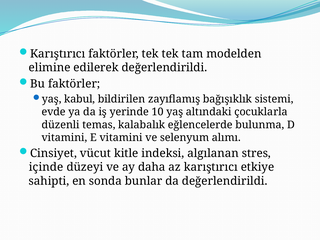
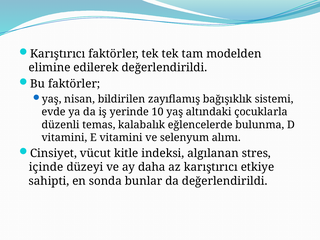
kabul: kabul -> nisan
